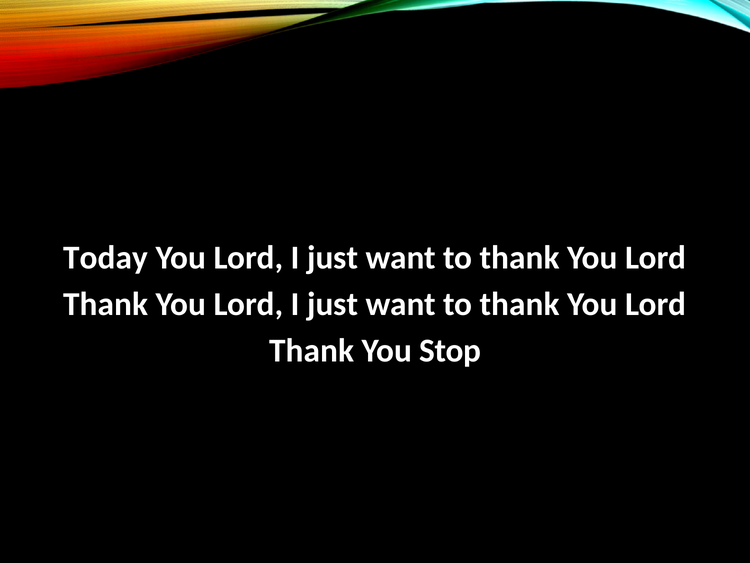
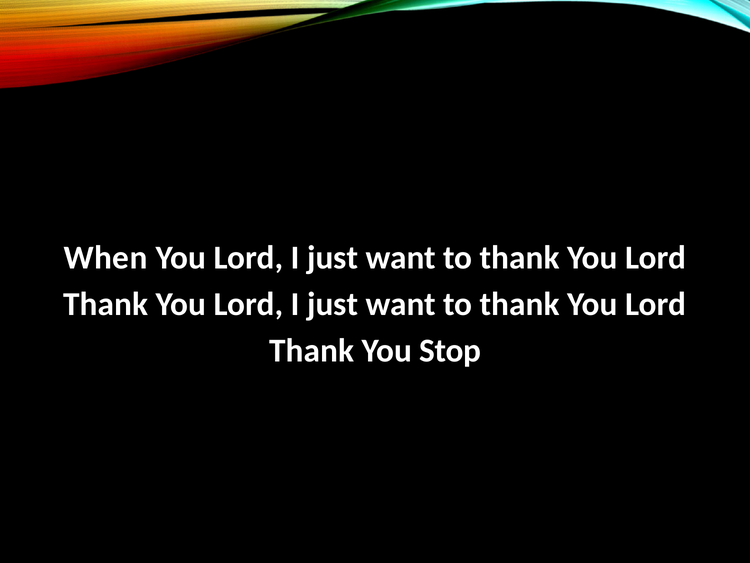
Today: Today -> When
